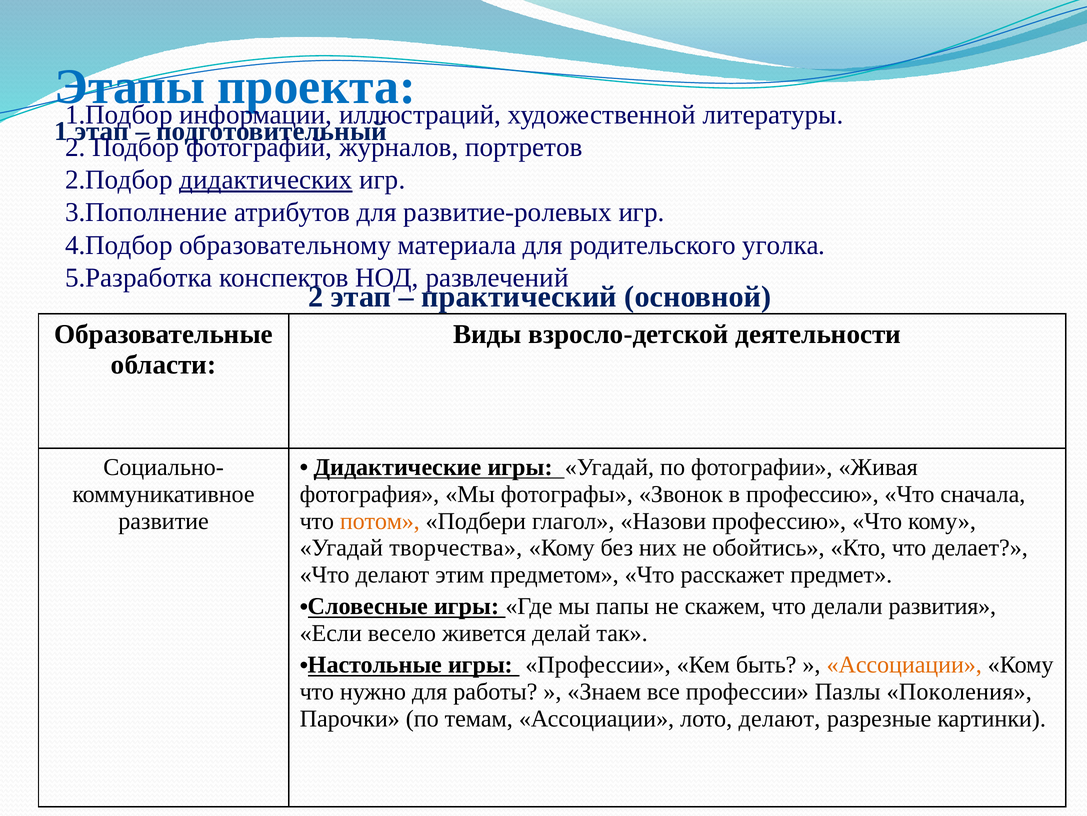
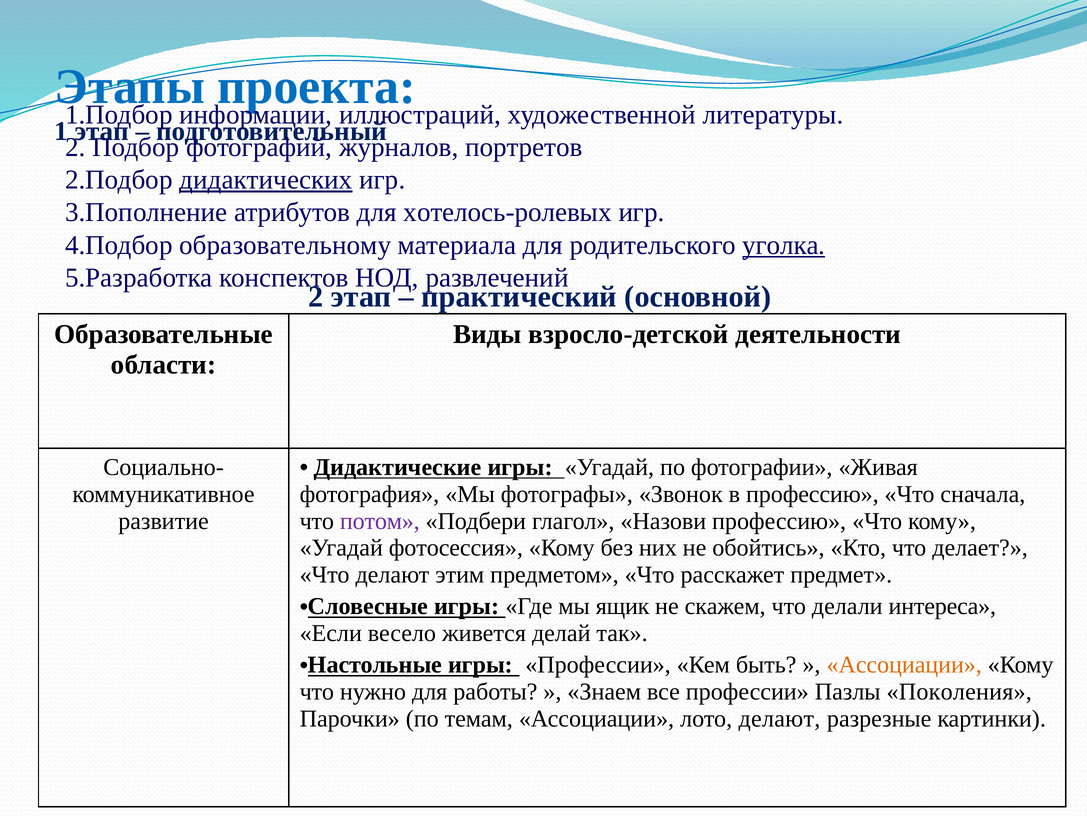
развитие-ролевых: развитие-ролевых -> хотелось-ролевых
уголка underline: none -> present
потом colour: orange -> purple
творчества: творчества -> фотосессия
папы: папы -> ящик
развития: развития -> интереса
